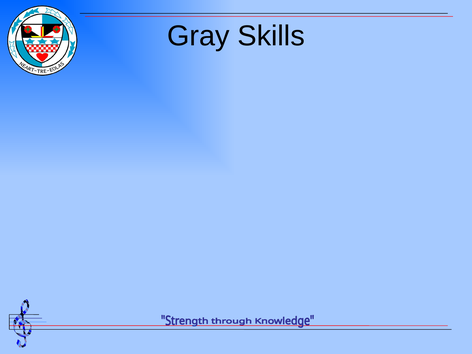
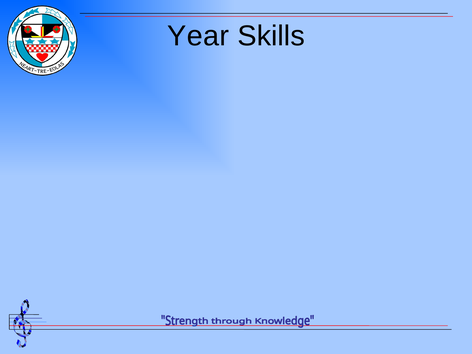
Gray: Gray -> Year
